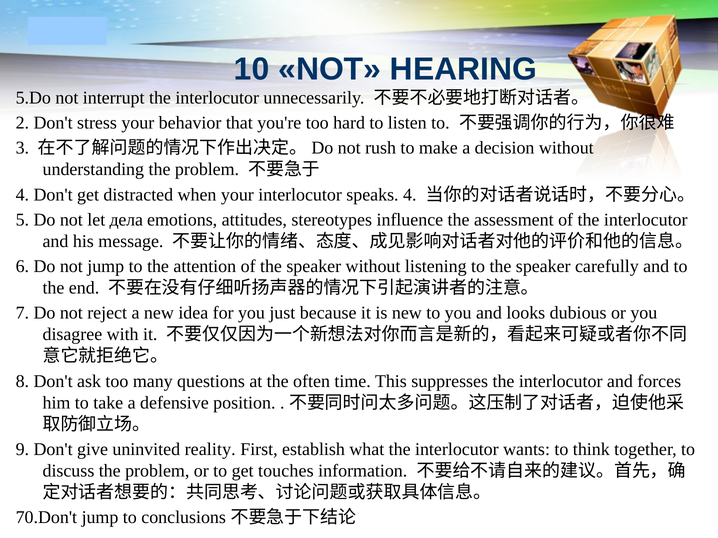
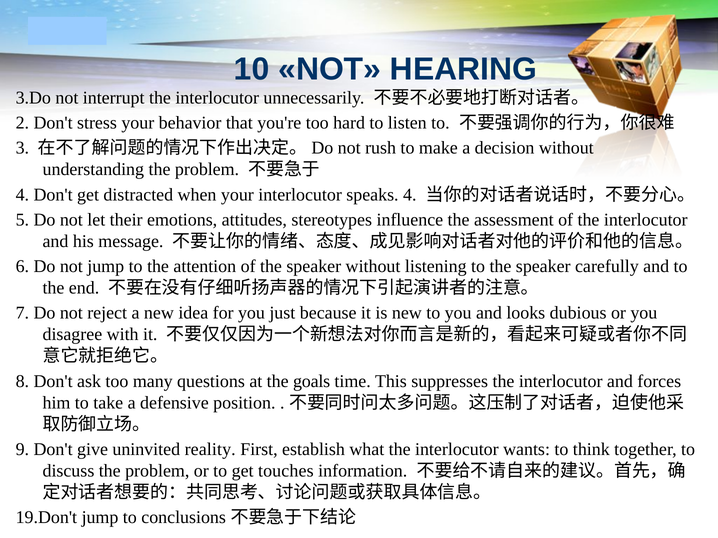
5.Do: 5.Do -> 3.Do
дела: дела -> their
often: often -> goals
70.Don't: 70.Don't -> 19.Don't
